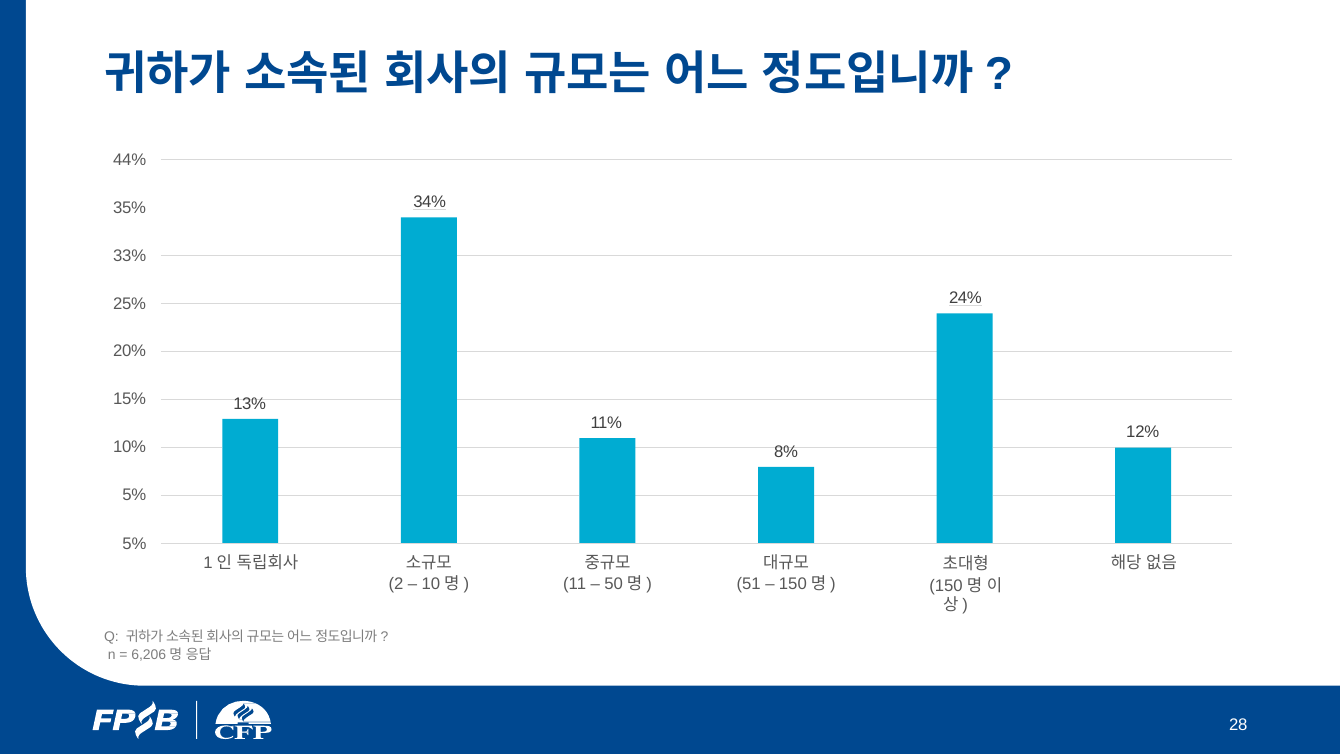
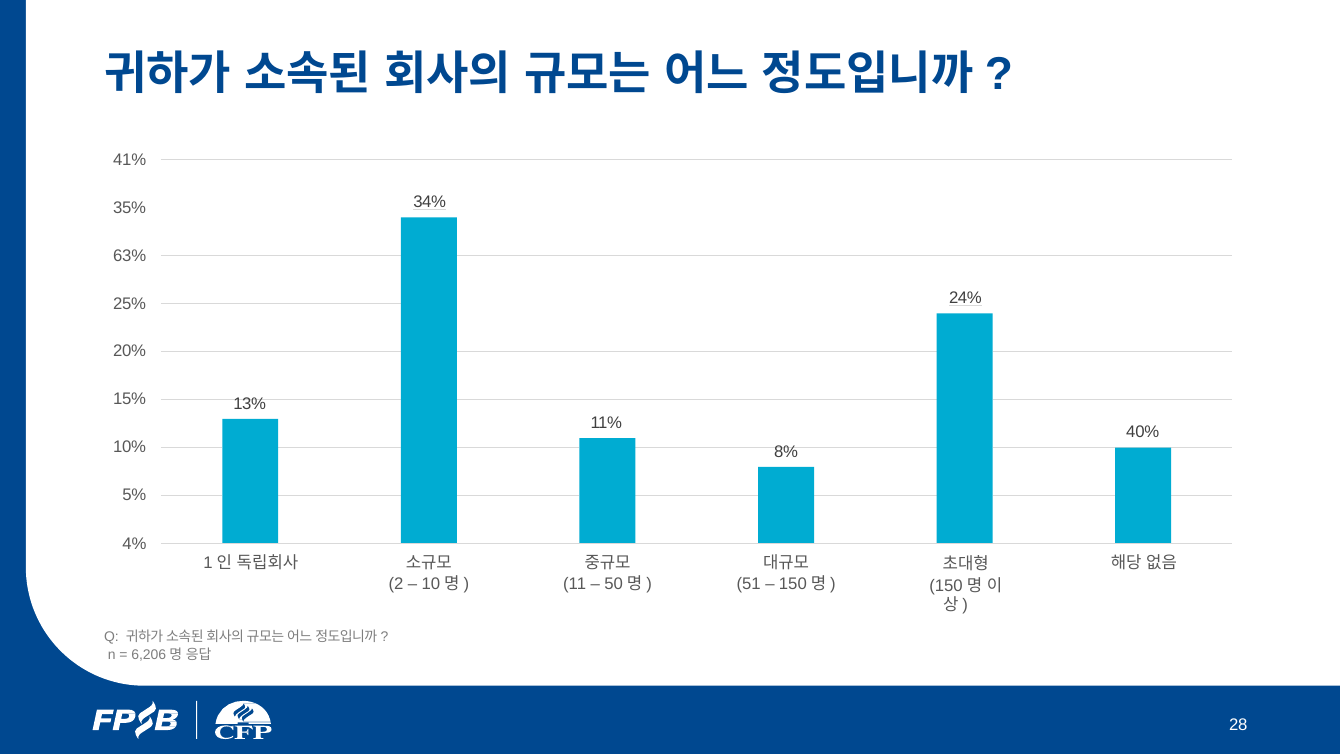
44%: 44% -> 41%
33%: 33% -> 63%
12%: 12% -> 40%
5% at (134, 544): 5% -> 4%
